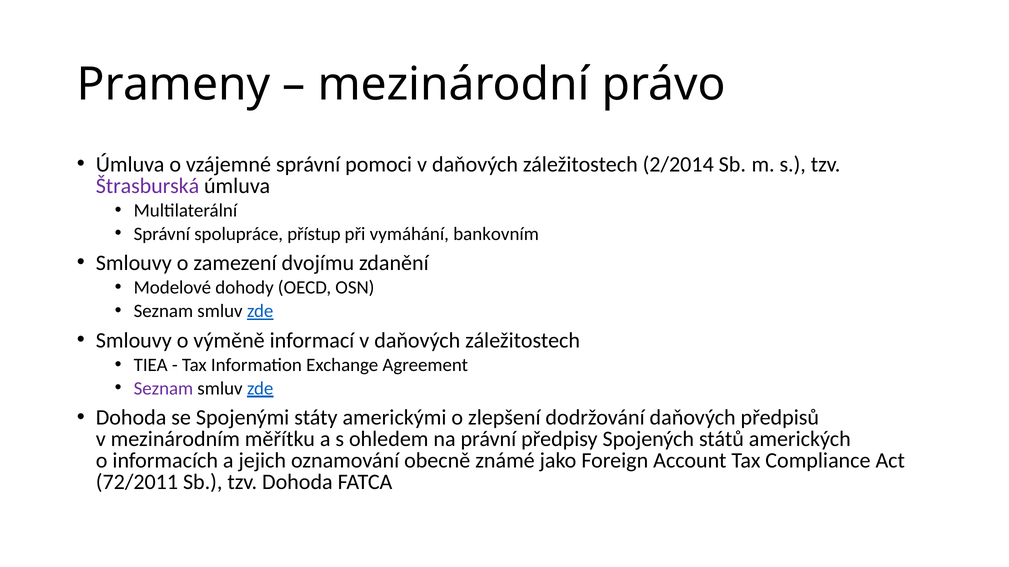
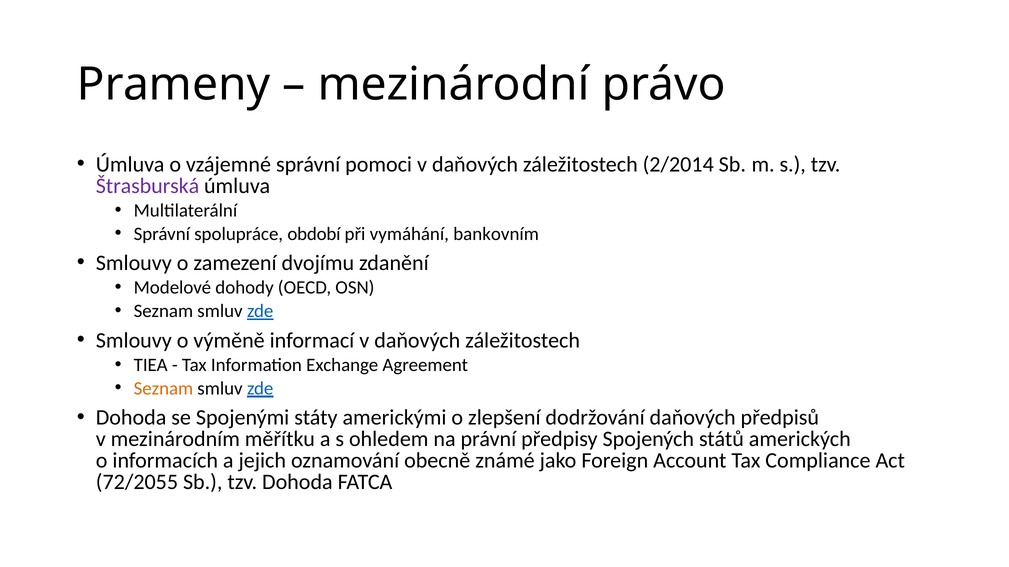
přístup: přístup -> období
Seznam at (163, 389) colour: purple -> orange
72/2011: 72/2011 -> 72/2055
